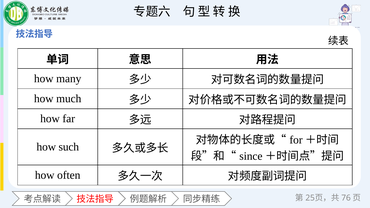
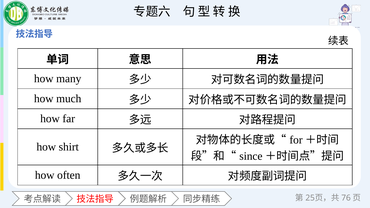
such: such -> shirt
